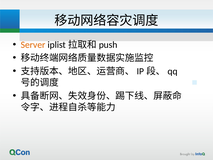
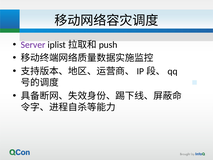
Server colour: orange -> purple
